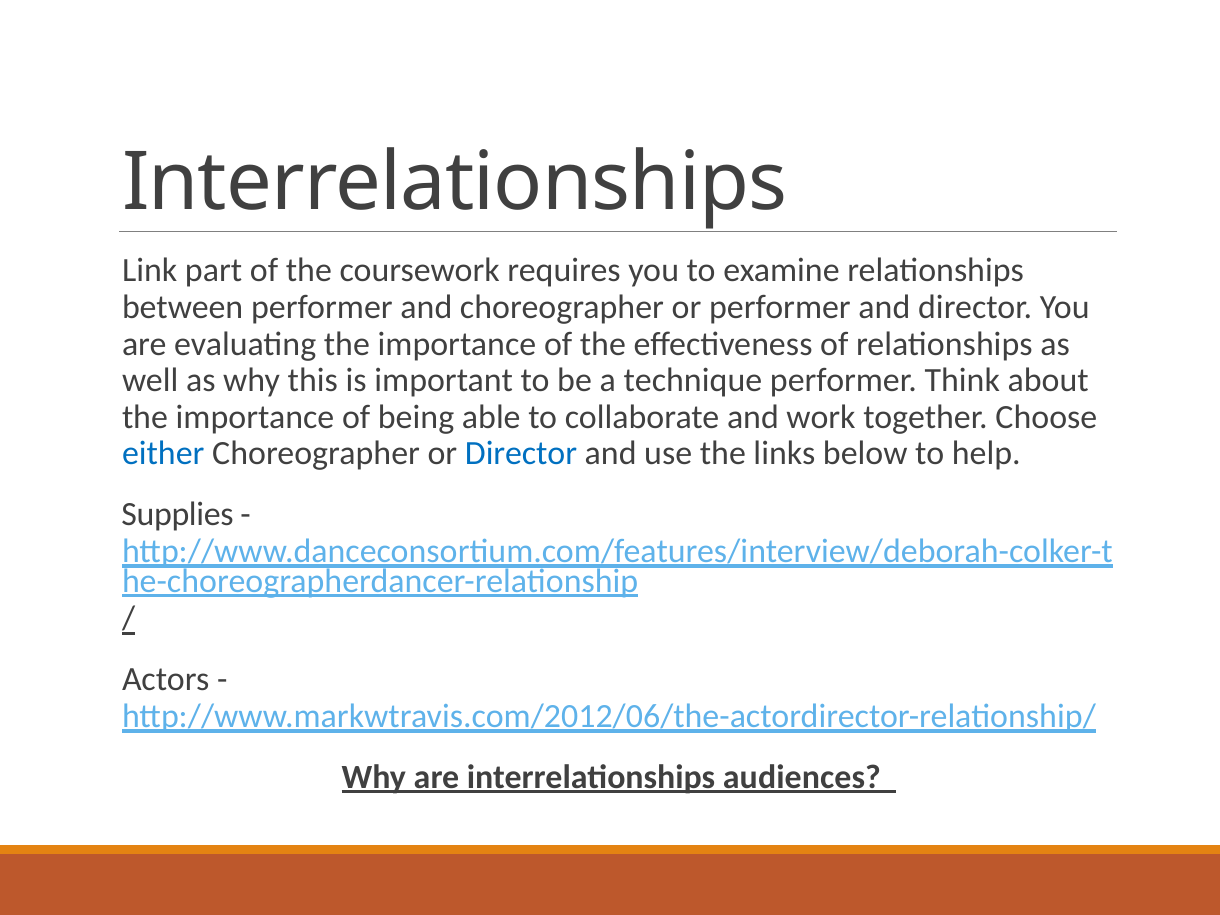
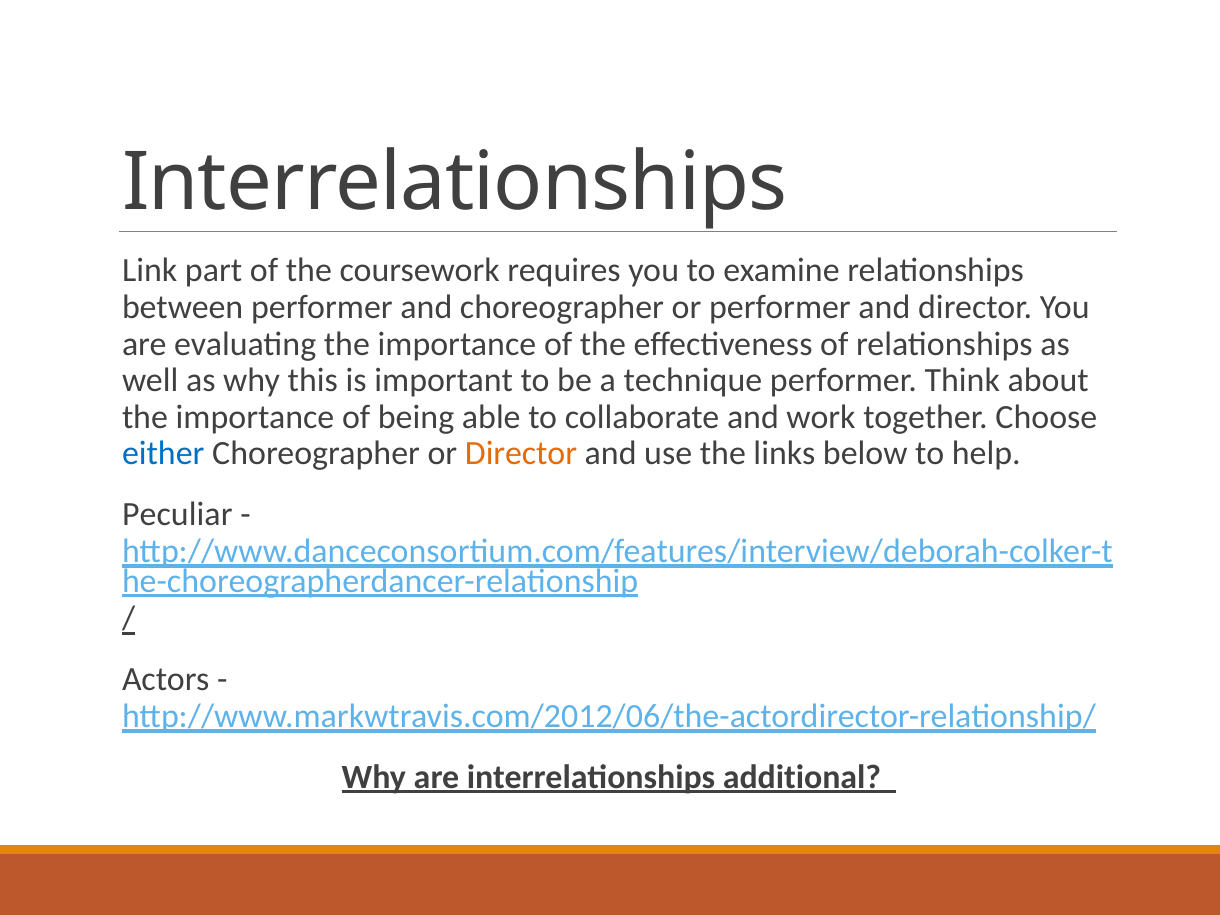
Director at (521, 454) colour: blue -> orange
Supplies: Supplies -> Peculiar
audiences: audiences -> additional
